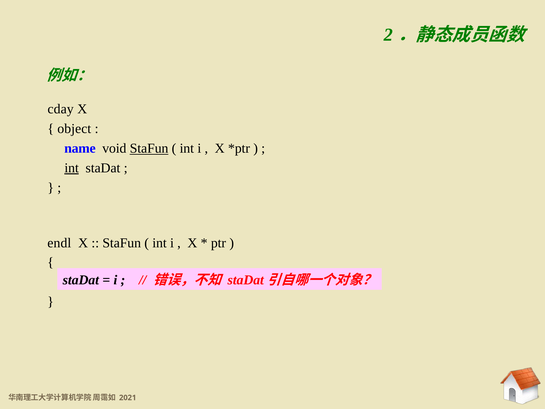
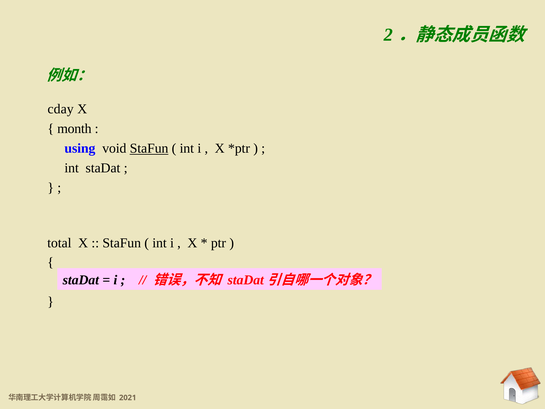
object: object -> month
name: name -> using
int at (72, 168) underline: present -> none
endl: endl -> total
